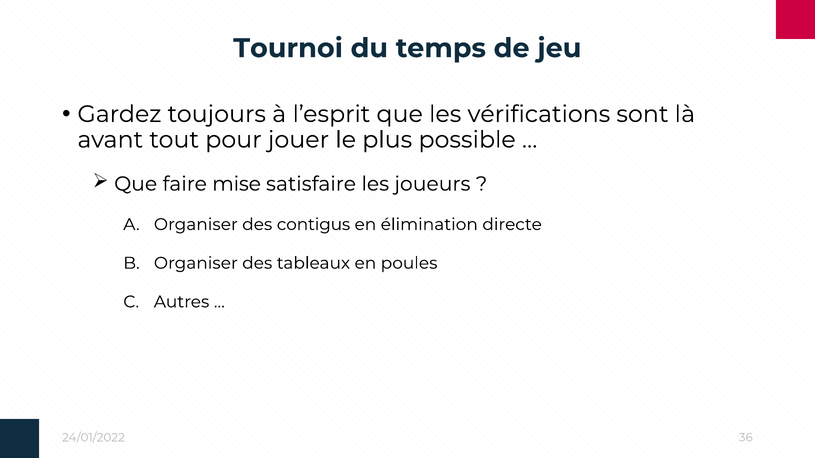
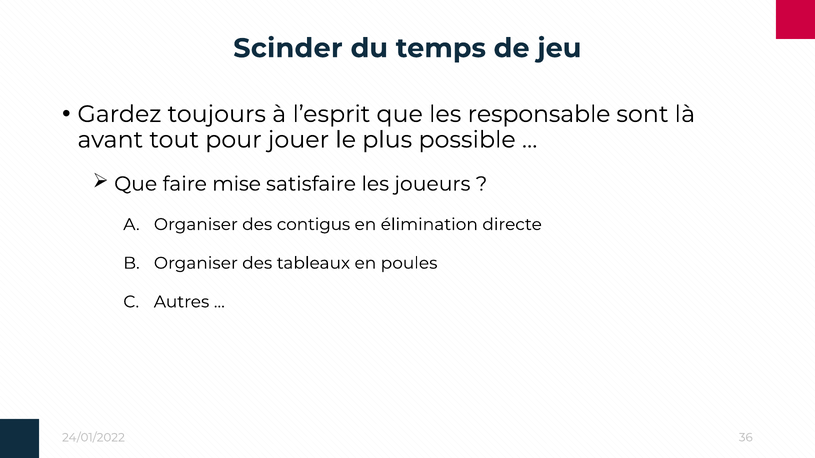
Tournoi: Tournoi -> Scinder
vérifications: vérifications -> responsable
